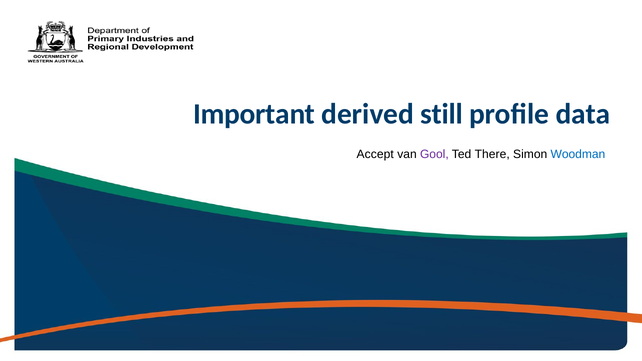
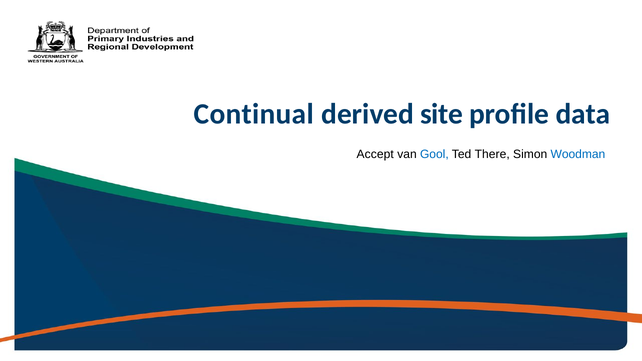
Important: Important -> Continual
still: still -> site
Gool colour: purple -> blue
